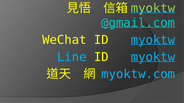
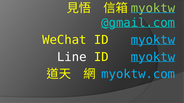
Line colour: light blue -> white
